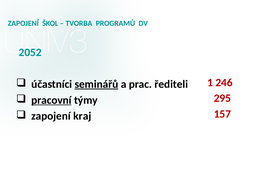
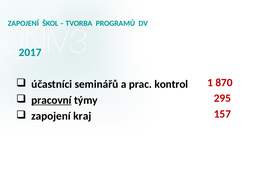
2052: 2052 -> 2017
246: 246 -> 870
seminářů underline: present -> none
řediteli: řediteli -> kontrol
